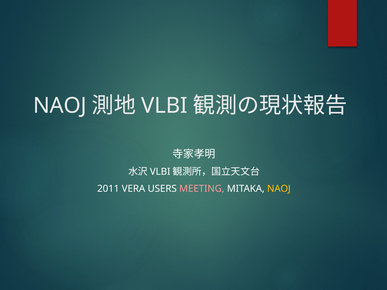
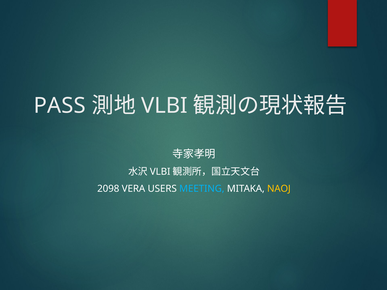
NAOJ at (60, 106): NAOJ -> PASS
2011: 2011 -> 2098
MEETING colour: pink -> light blue
